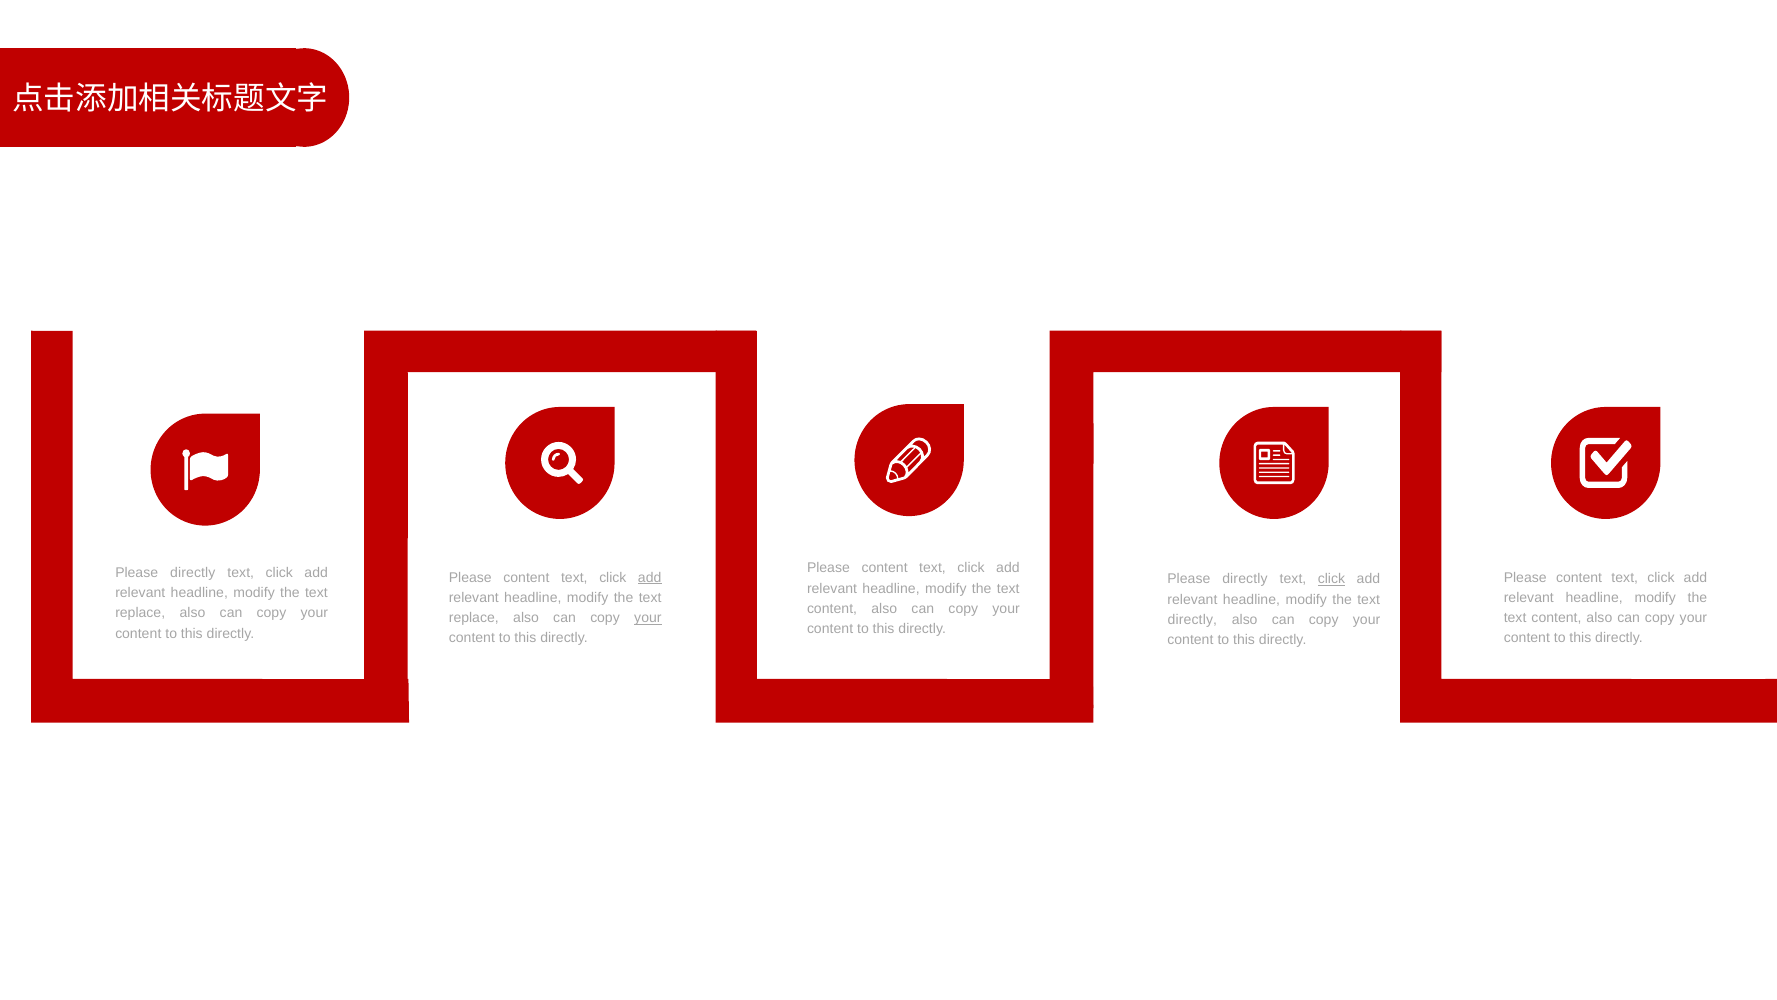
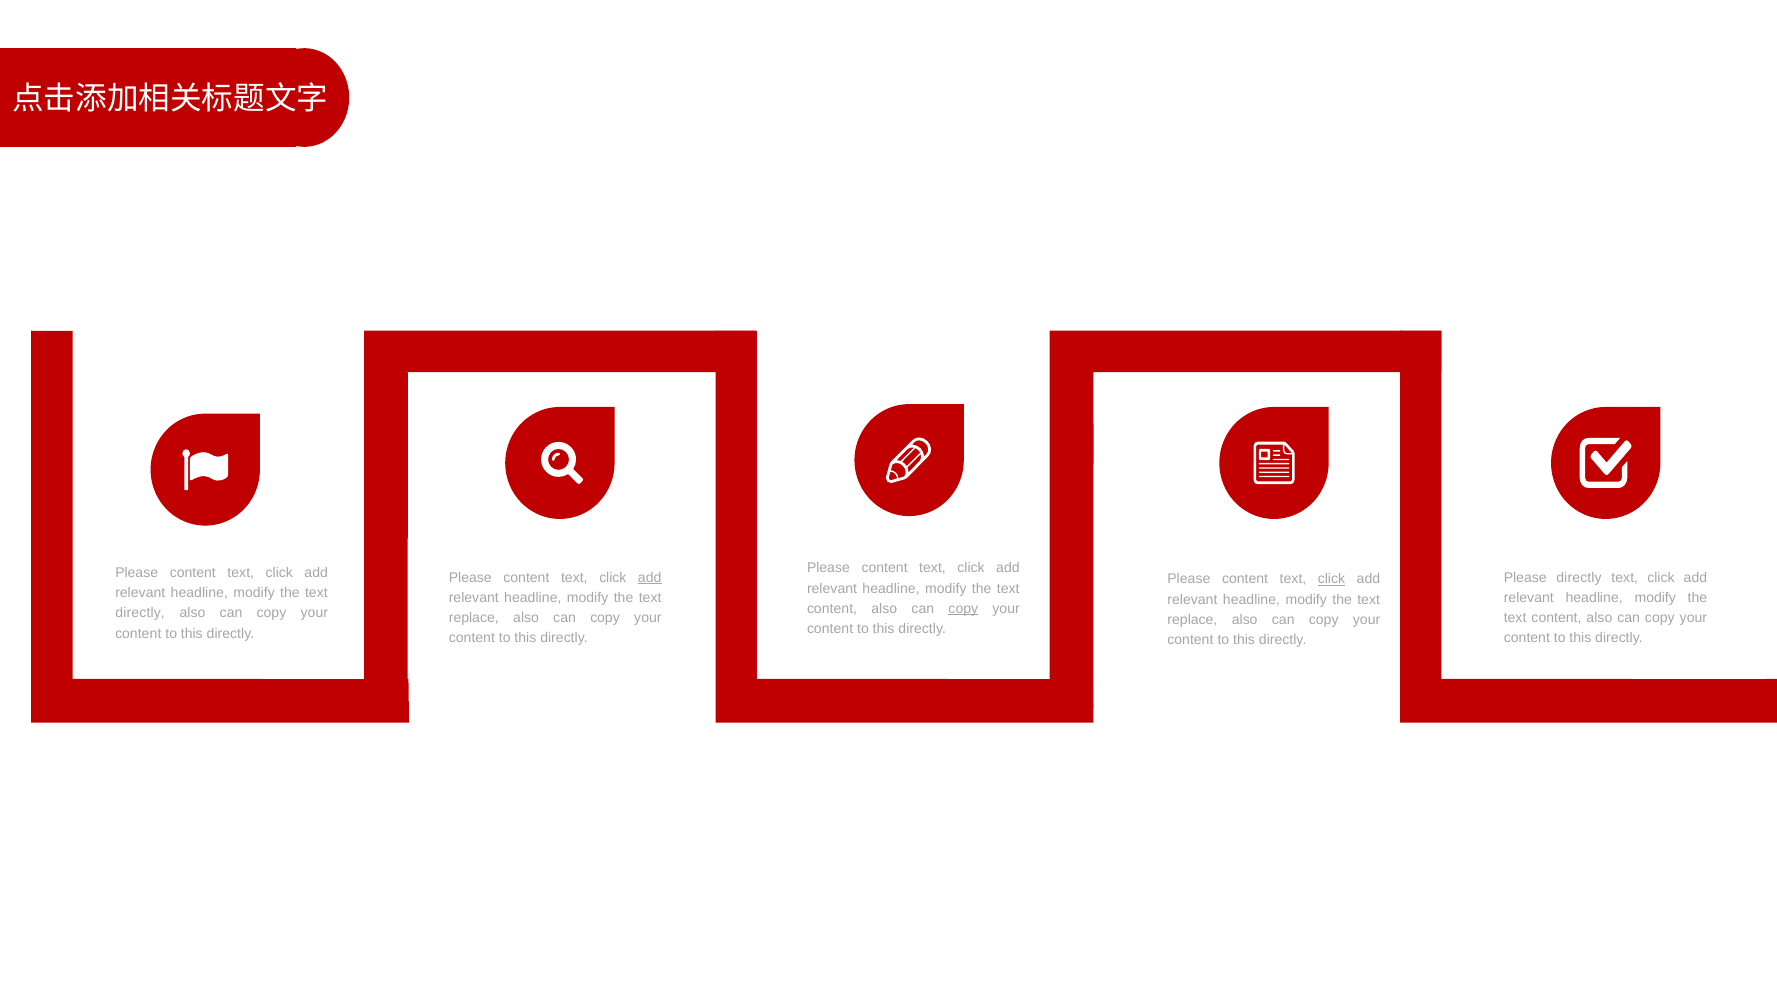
directly at (193, 573): directly -> content
content at (1579, 577): content -> directly
directly at (1245, 579): directly -> content
copy at (963, 608) underline: none -> present
replace at (140, 613): replace -> directly
your at (648, 618) underline: present -> none
directly at (1192, 619): directly -> replace
